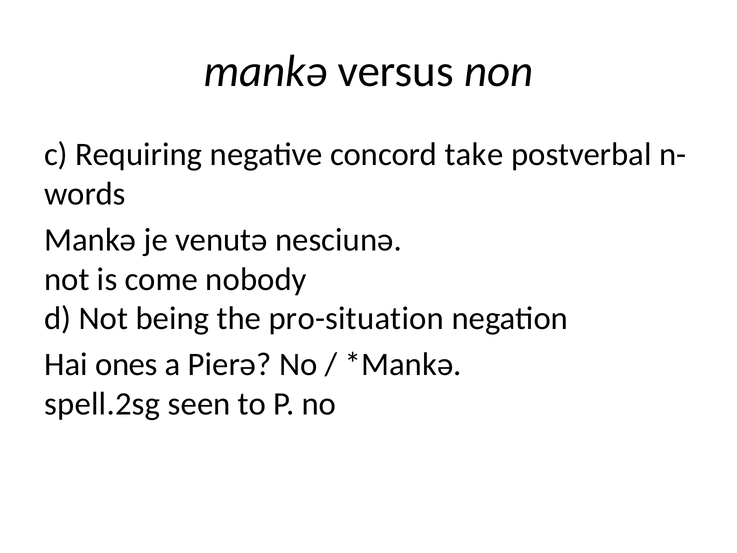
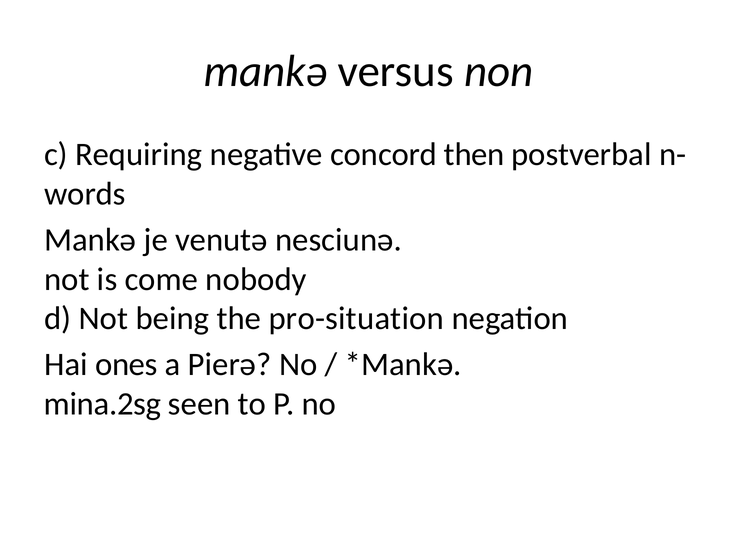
take: take -> then
spell.2sg: spell.2sg -> mina.2sg
